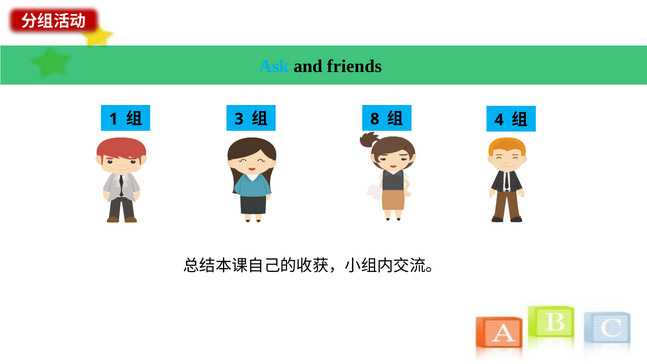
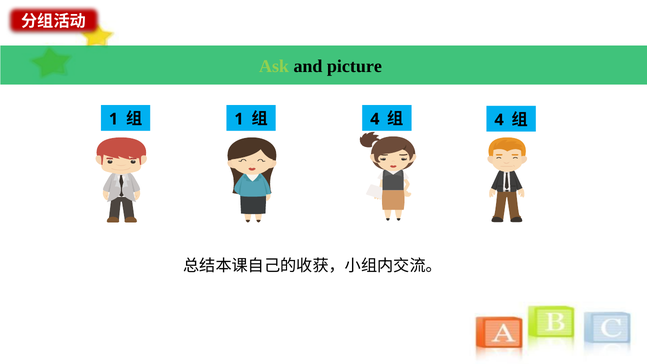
Ask colour: light blue -> light green
friends: friends -> picture
3 at (239, 119): 3 -> 1
8 at (375, 119): 8 -> 4
